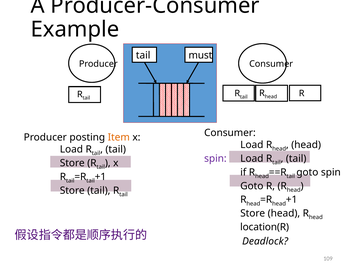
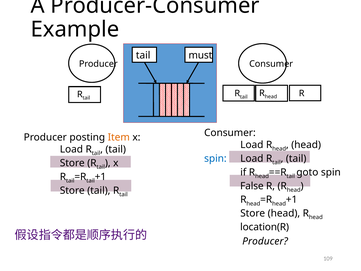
spin at (215, 158) colour: purple -> blue
Goto at (252, 186): Goto -> False
Deadlock at (265, 241): Deadlock -> Producer
